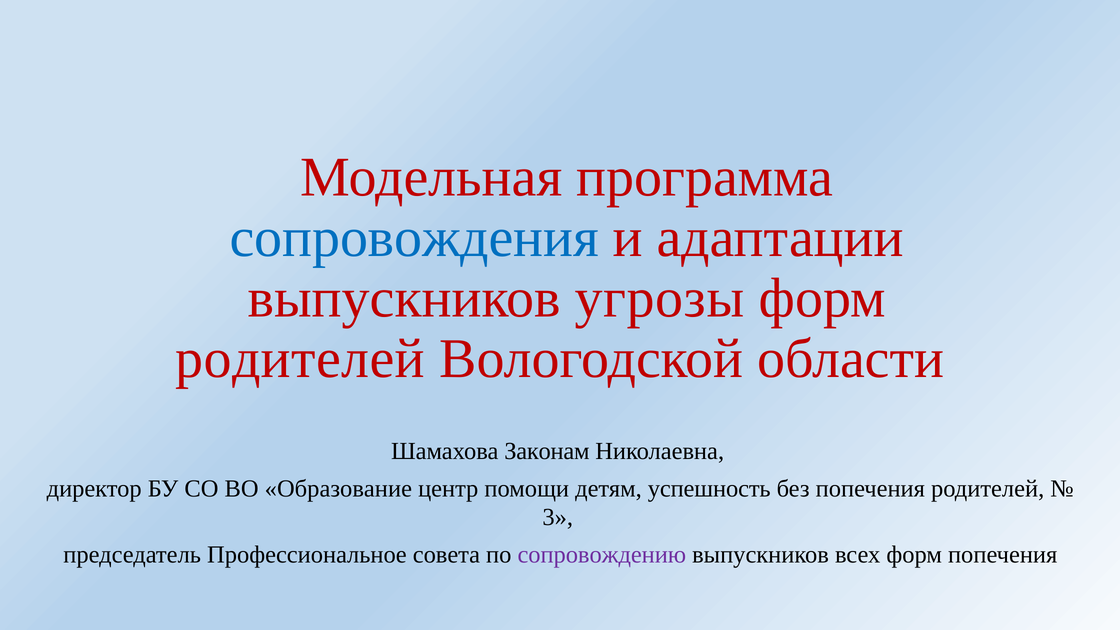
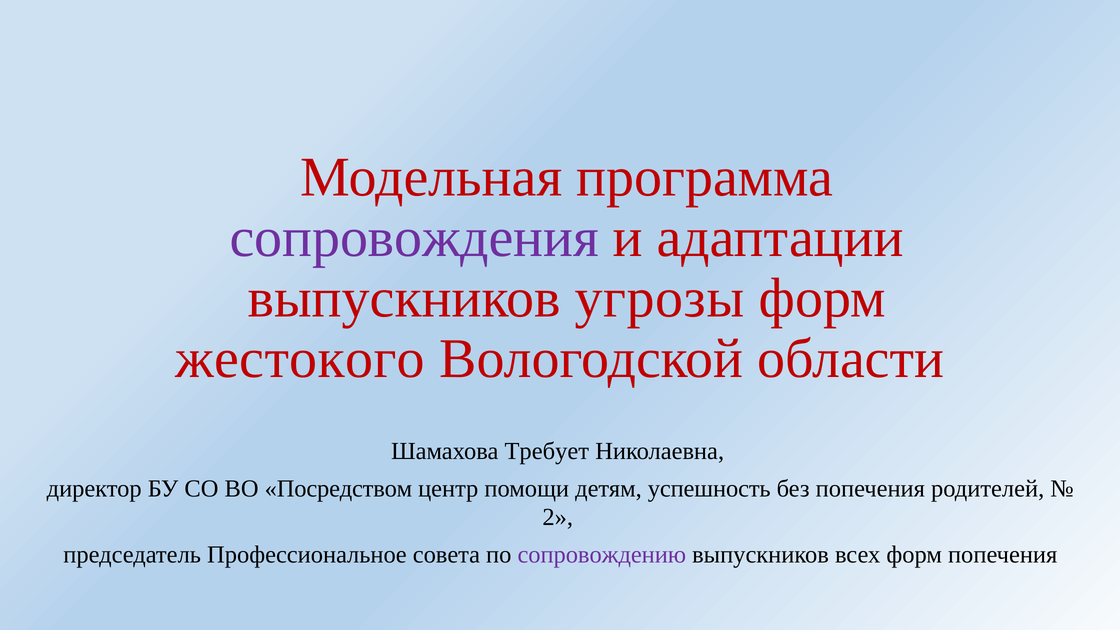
сопровождения colour: blue -> purple
родителей at (300, 359): родителей -> жестокого
Законам: Законам -> Требует
Образование: Образование -> Посредством
3: 3 -> 2
